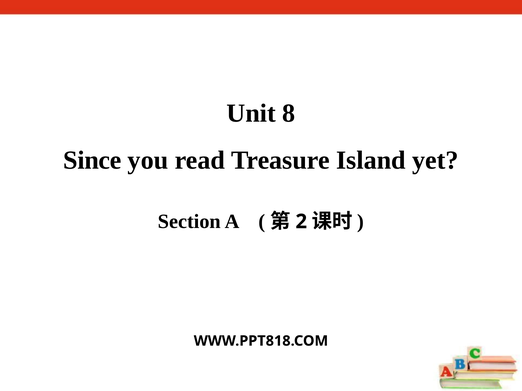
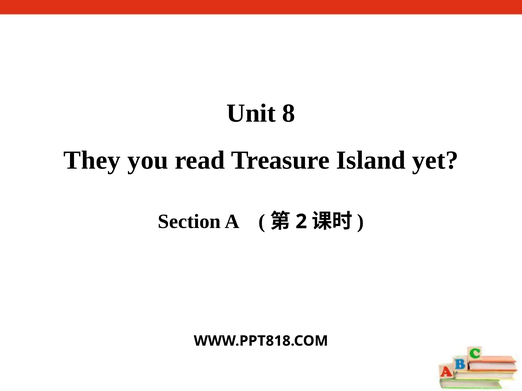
Since: Since -> They
